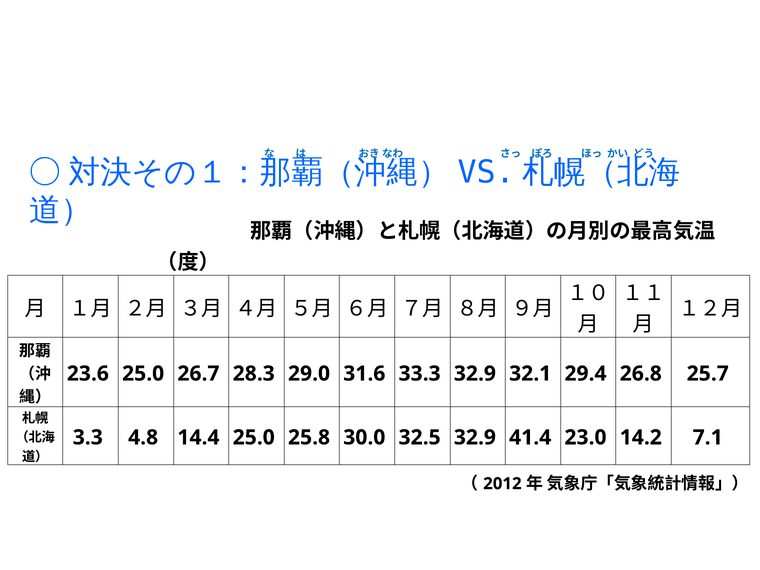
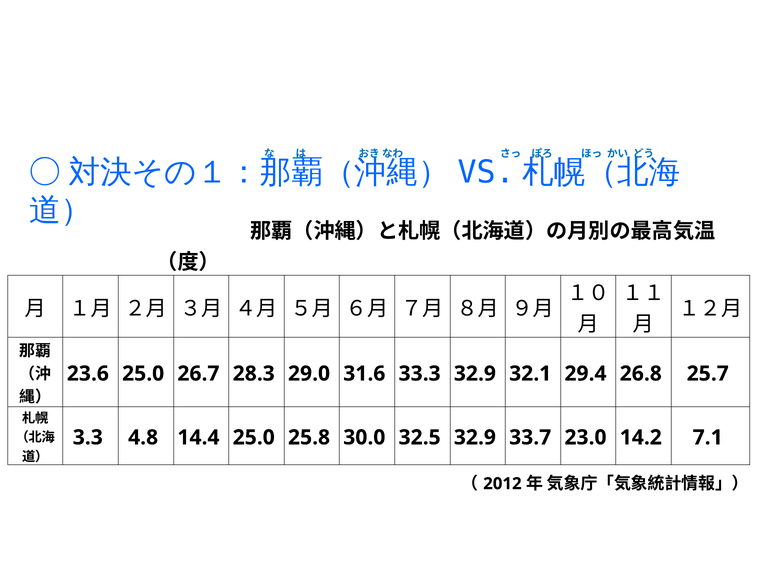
41.4: 41.4 -> 33.7
